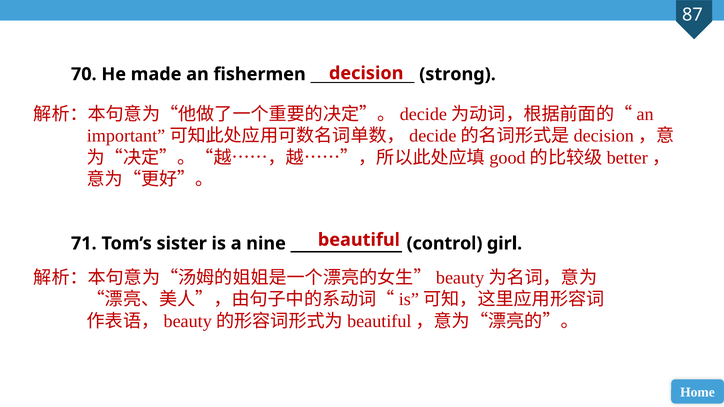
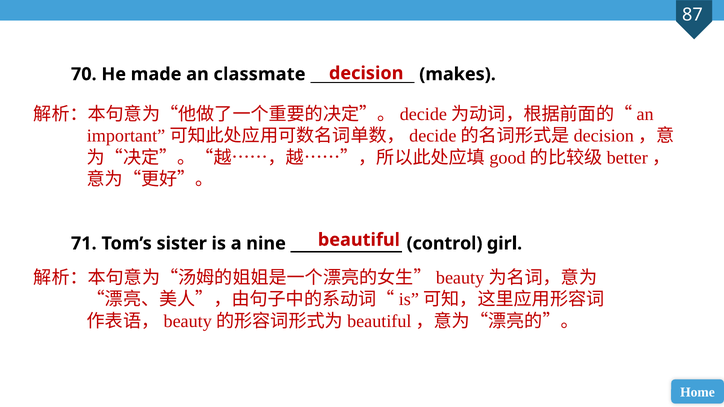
fishermen: fishermen -> classmate
strong: strong -> makes
